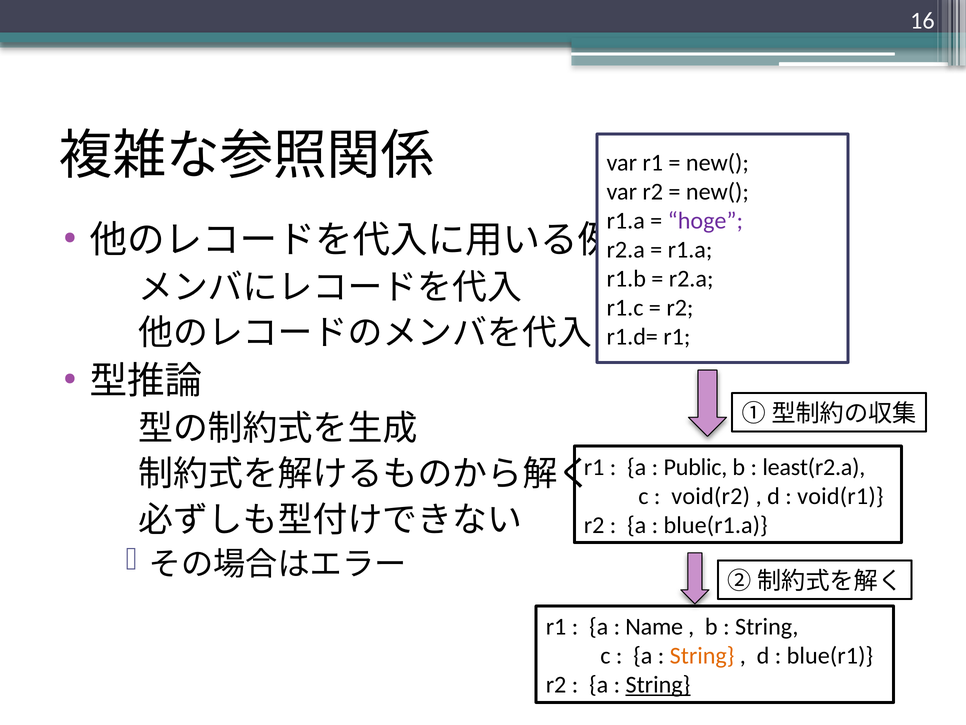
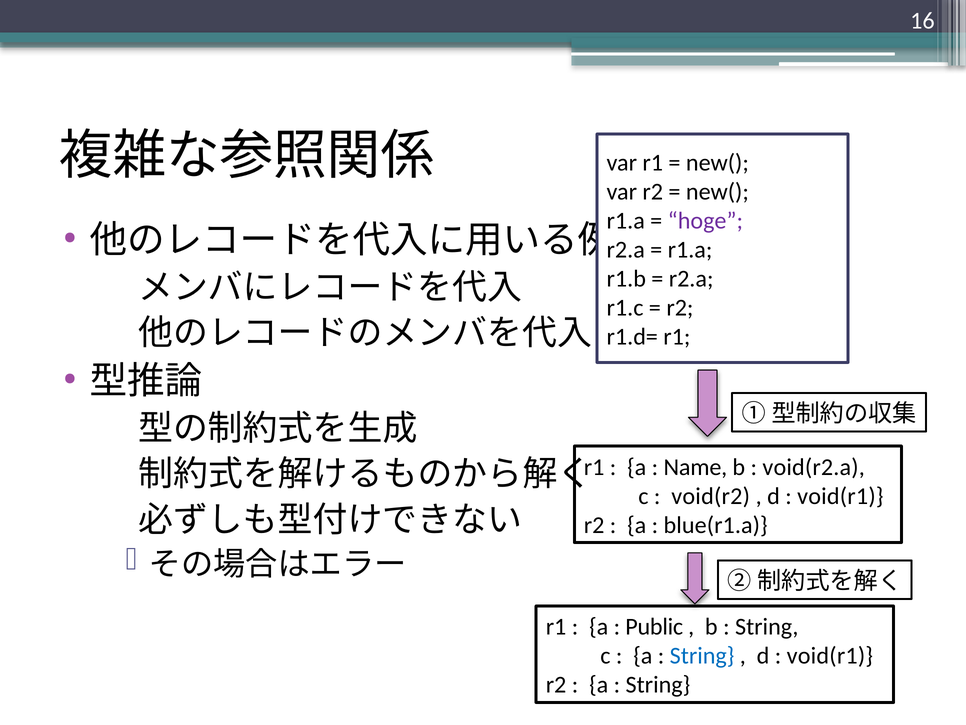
Public: Public -> Name
least(r2.a: least(r2.a -> void(r2.a
Name: Name -> Public
String at (702, 656) colour: orange -> blue
blue(r1 at (830, 656): blue(r1 -> void(r1
String at (658, 685) underline: present -> none
